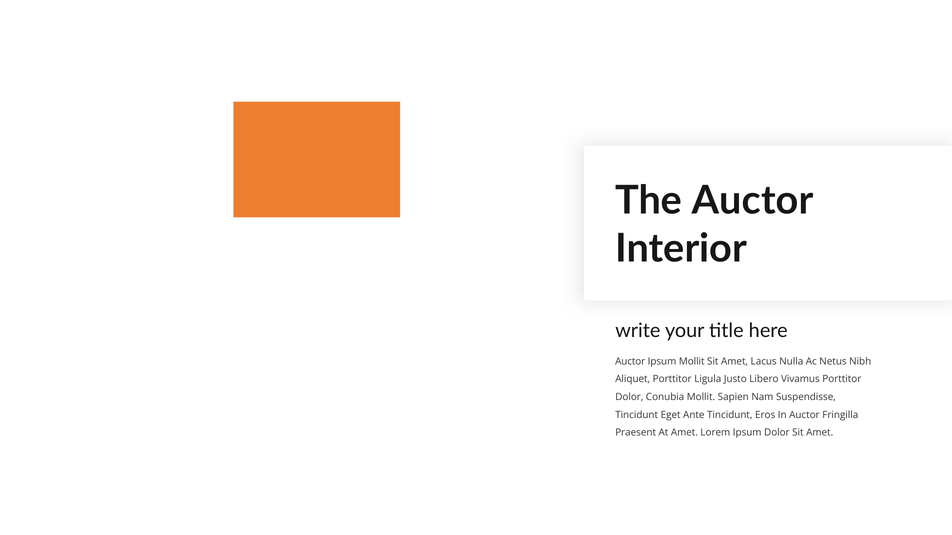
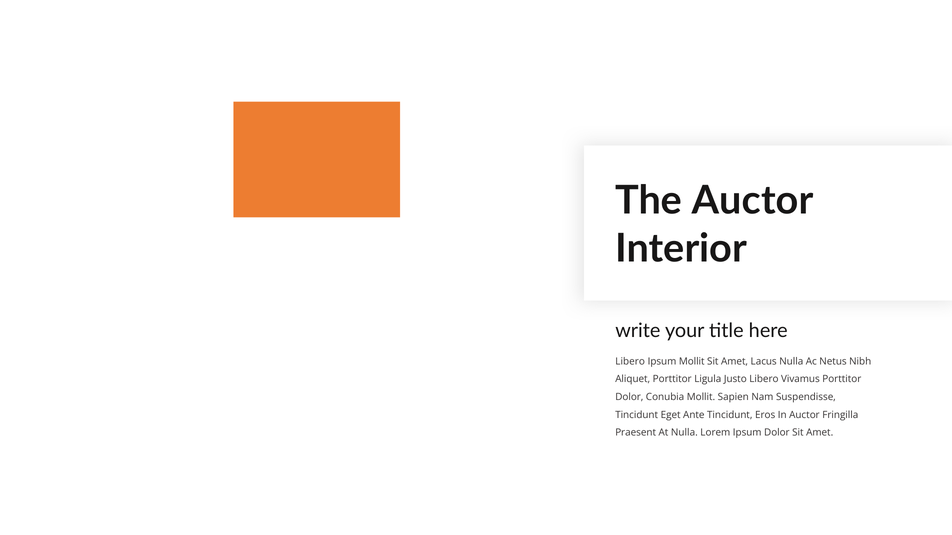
Auctor at (630, 362): Auctor -> Libero
At Amet: Amet -> Nulla
